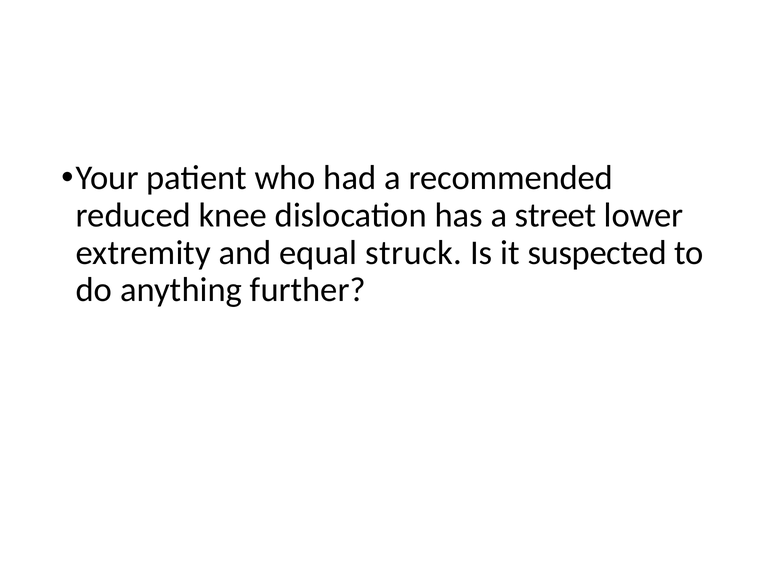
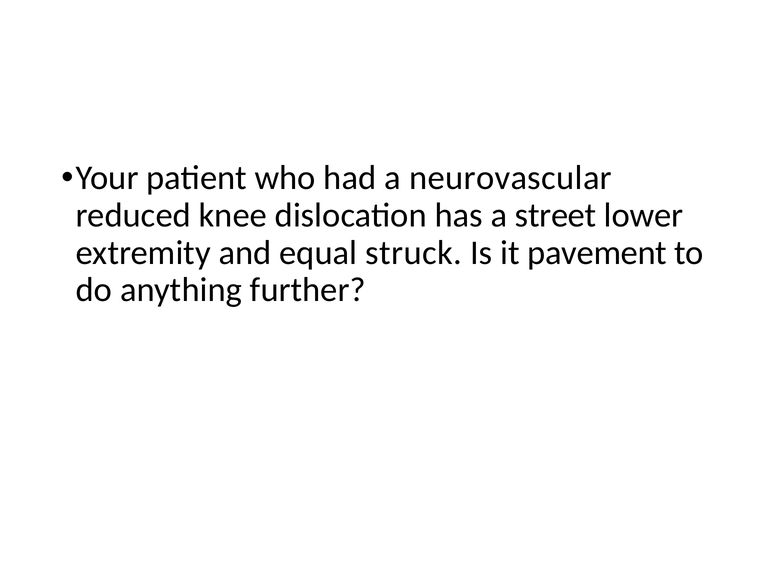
recommended: recommended -> neurovascular
suspected: suspected -> pavement
